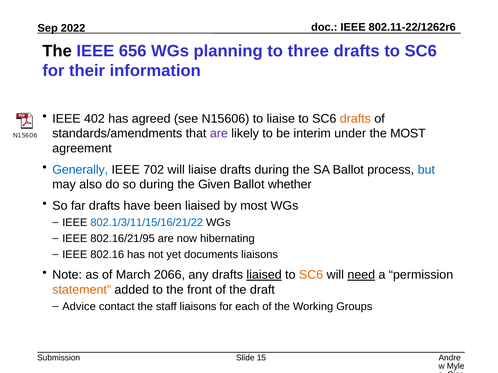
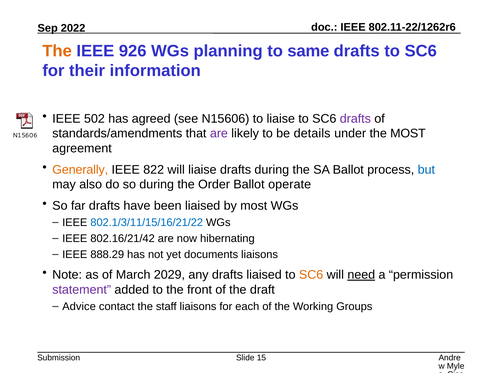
The at (57, 51) colour: black -> orange
656: 656 -> 926
three: three -> same
402: 402 -> 502
drafts at (355, 119) colour: orange -> purple
interim: interim -> details
Generally colour: blue -> orange
702: 702 -> 822
Given: Given -> Order
whether: whether -> operate
802.16/21/95: 802.16/21/95 -> 802.16/21/42
802.16: 802.16 -> 888.29
2066: 2066 -> 2029
liaised at (264, 275) underline: present -> none
statement colour: orange -> purple
